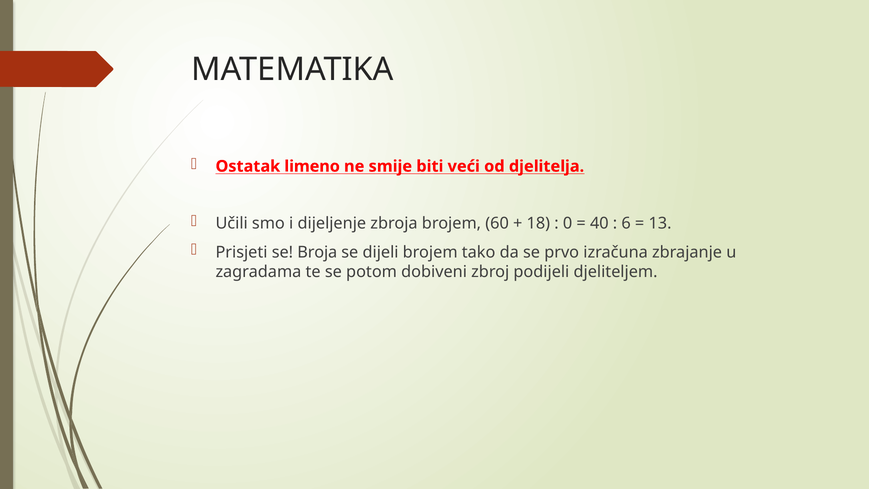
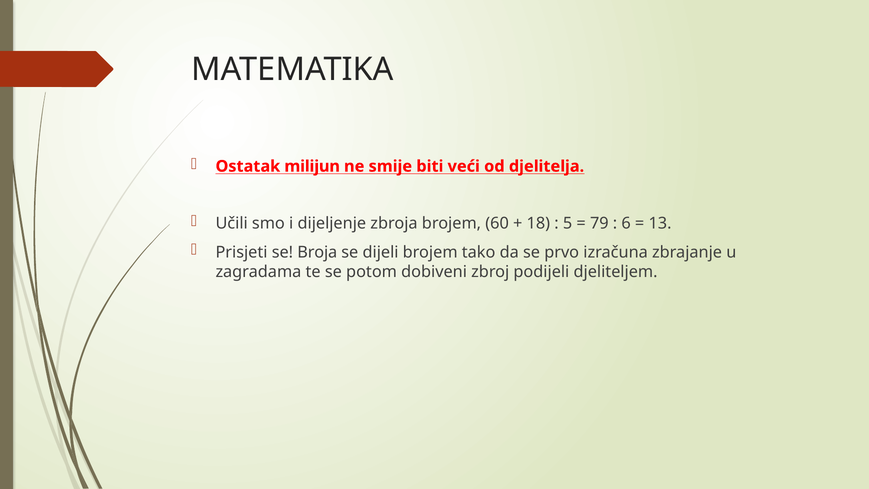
limeno: limeno -> milijun
0: 0 -> 5
40: 40 -> 79
